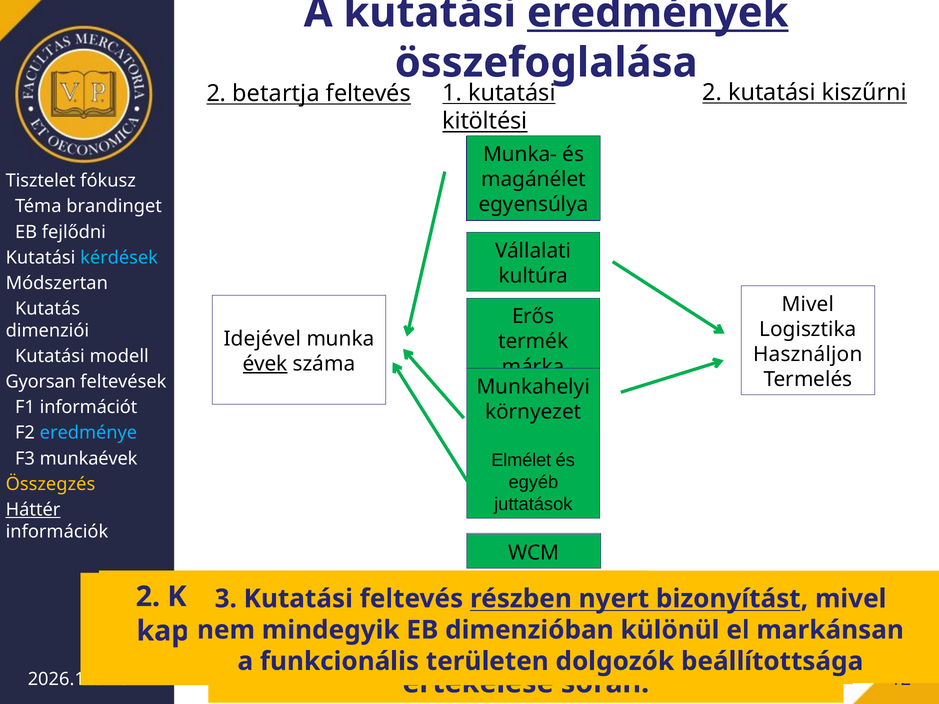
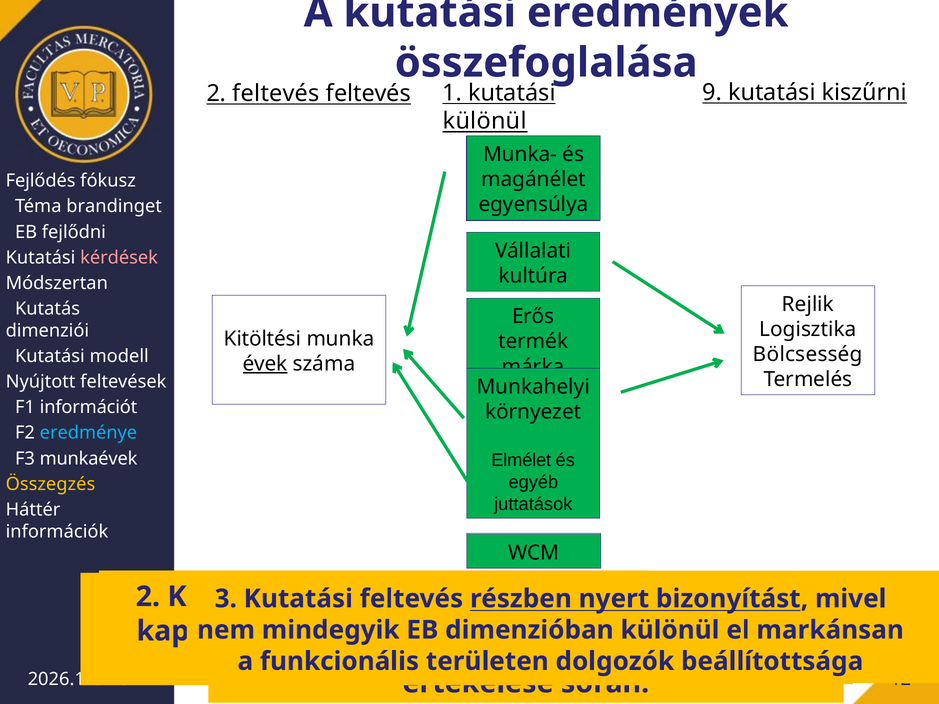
eredmények underline: present -> none
2 betartja: betartja -> feltevés
feltevés 2: 2 -> 9
kitöltési at (485, 121): kitöltési -> különül
Tisztelet: Tisztelet -> Fejlődés
kérdések colour: light blue -> pink
Mivel at (808, 304): Mivel -> Rejlik
Idejével: Idejével -> Kitöltési
Használjon: Használjon -> Bölcsesség
Gyorsan: Gyorsan -> Nyújtott
Háttér underline: present -> none
